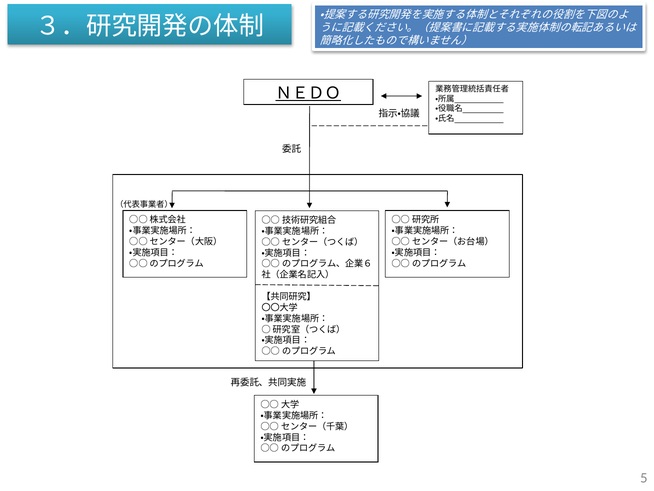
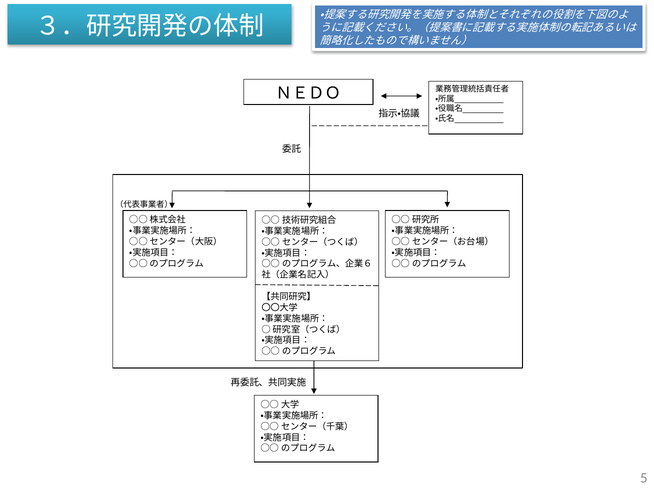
ＮＥＤＯ underline: present -> none
